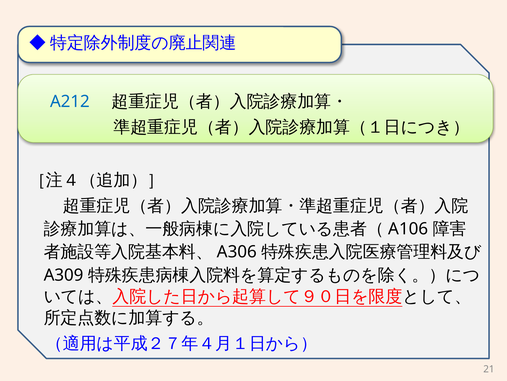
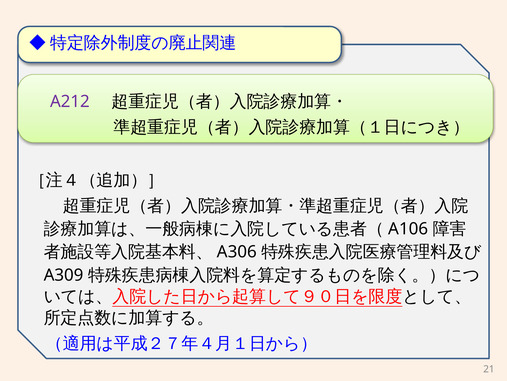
A212 colour: blue -> purple
